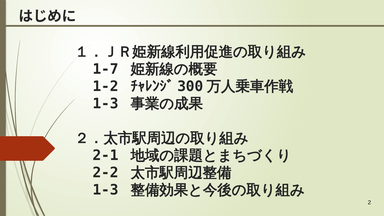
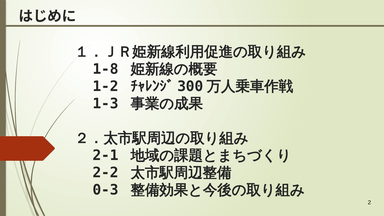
1-7: 1-7 -> 1-8
1-3 at (106, 190): 1-3 -> 0-3
